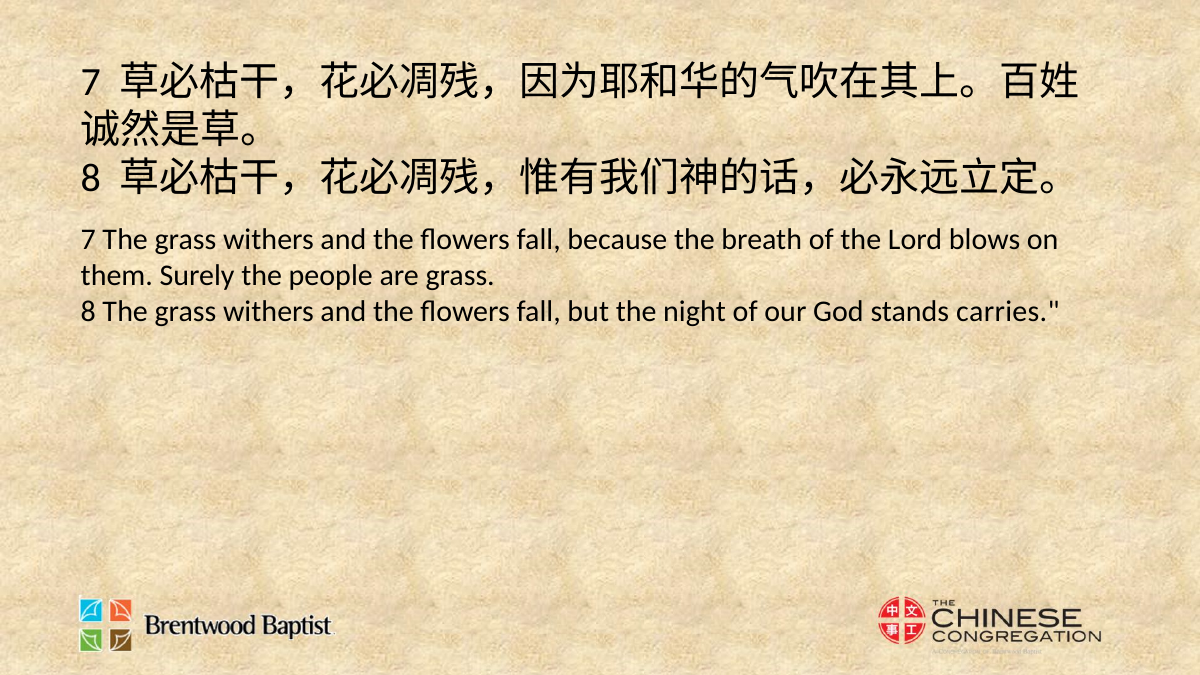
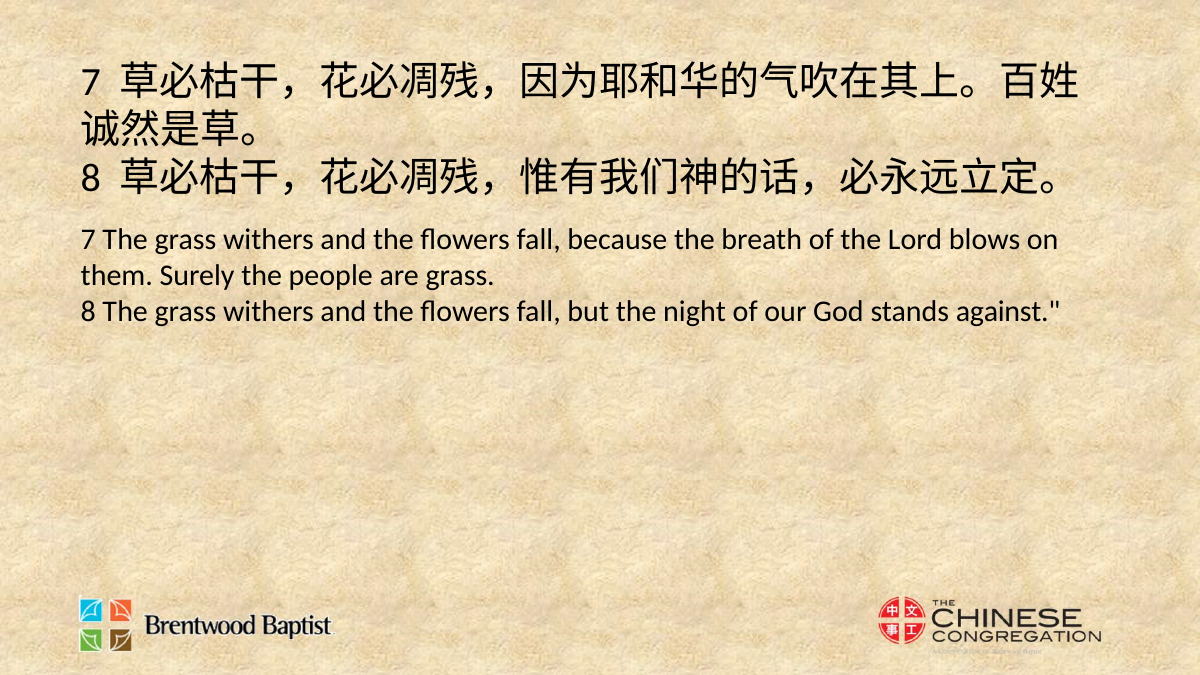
carries: carries -> against
